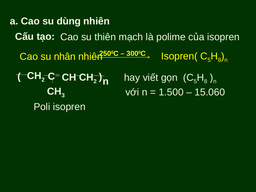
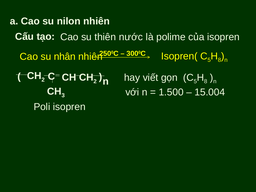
dùng: dùng -> nilon
mạch: mạch -> nước
15.060: 15.060 -> 15.004
